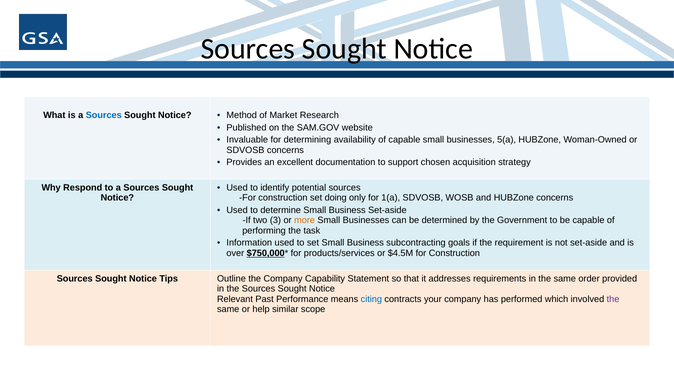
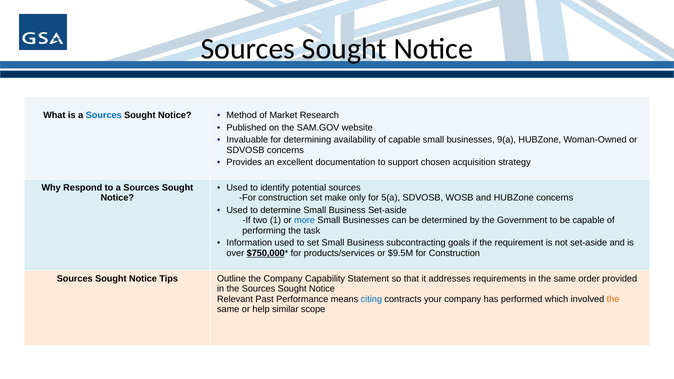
5(a: 5(a -> 9(a
doing: doing -> make
1(a: 1(a -> 5(a
3: 3 -> 1
more colour: orange -> blue
$4.5M: $4.5M -> $9.5M
the at (613, 299) colour: purple -> orange
